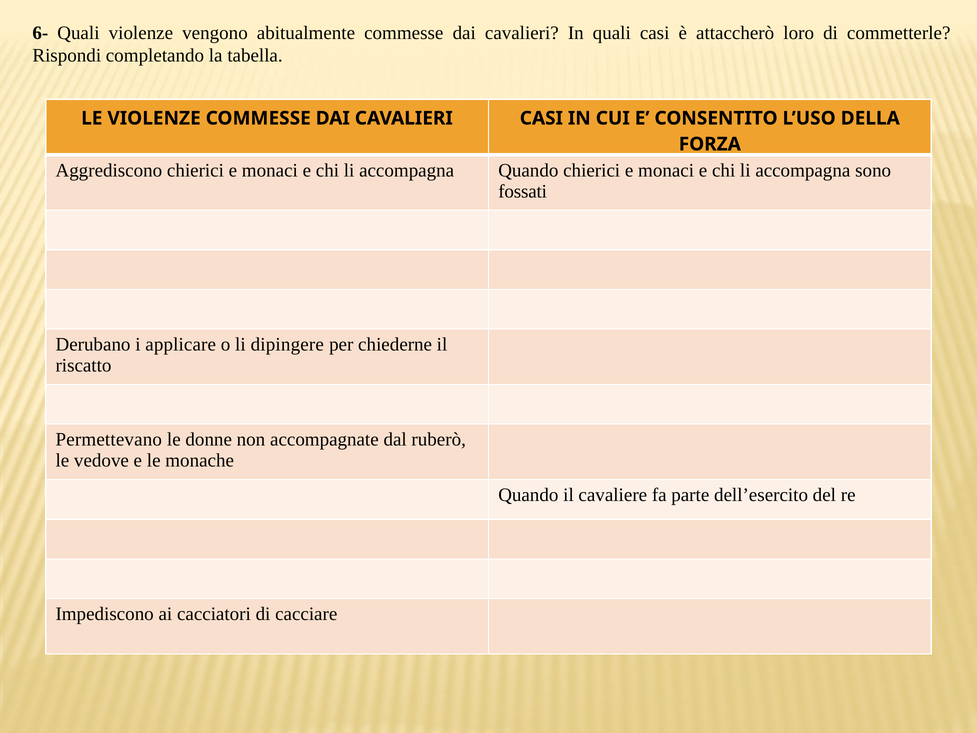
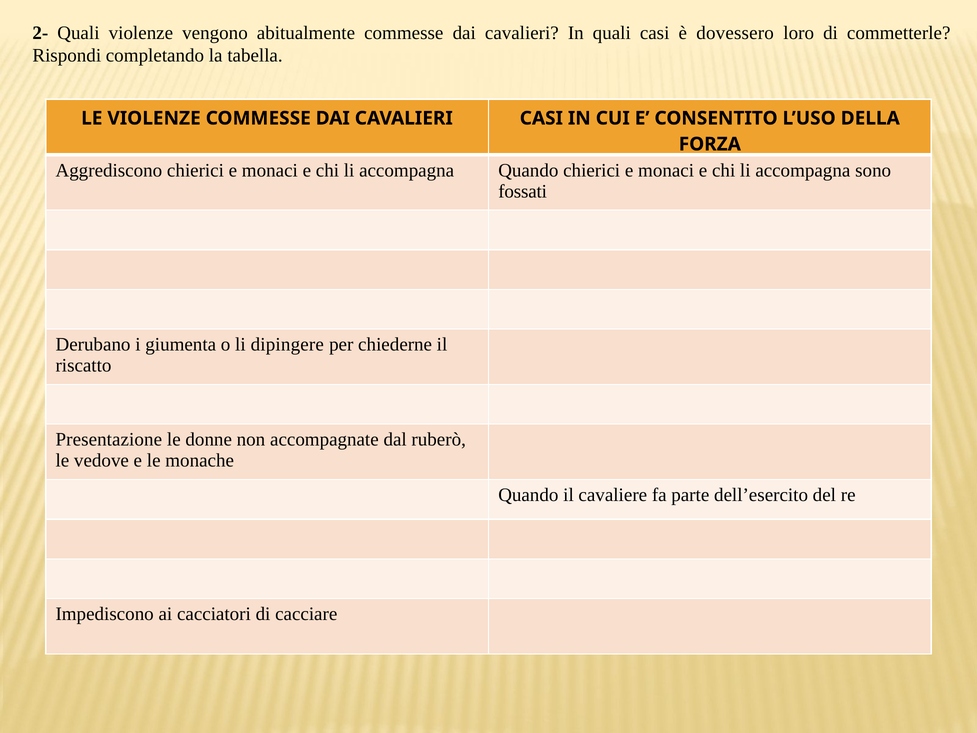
6-: 6- -> 2-
attaccherò: attaccherò -> dovessero
applicare: applicare -> giumenta
Permettevano: Permettevano -> Presentazione
